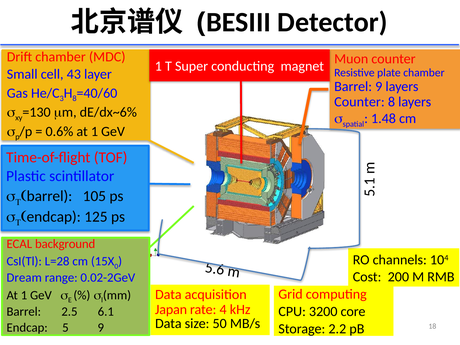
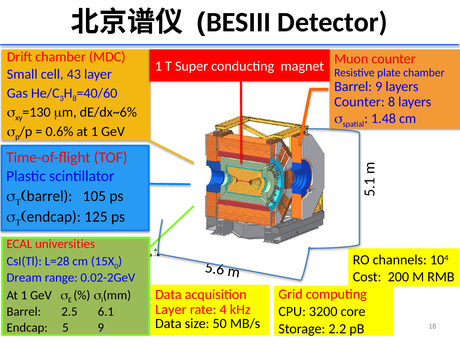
background: background -> universities
Japan at (171, 309): Japan -> Layer
